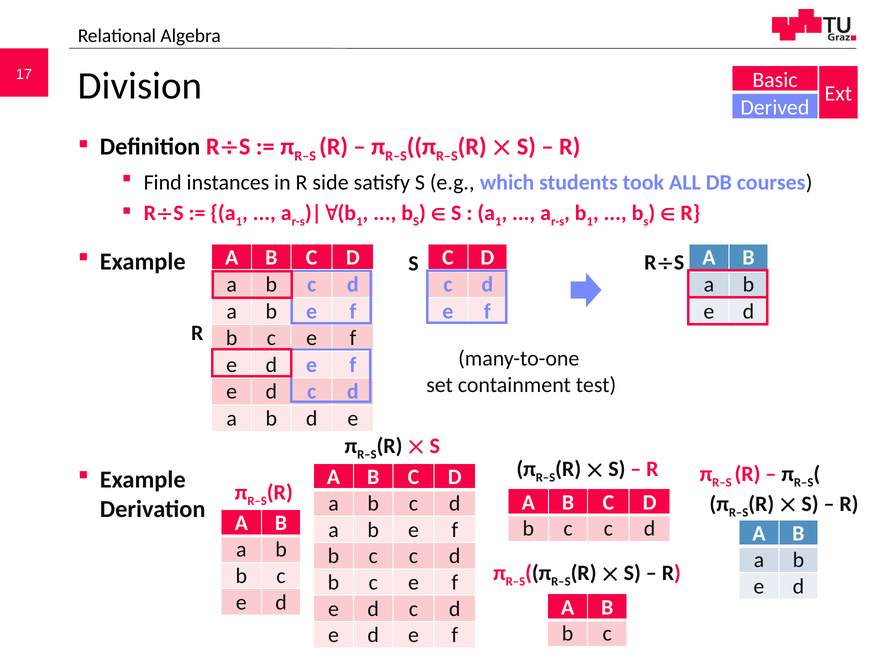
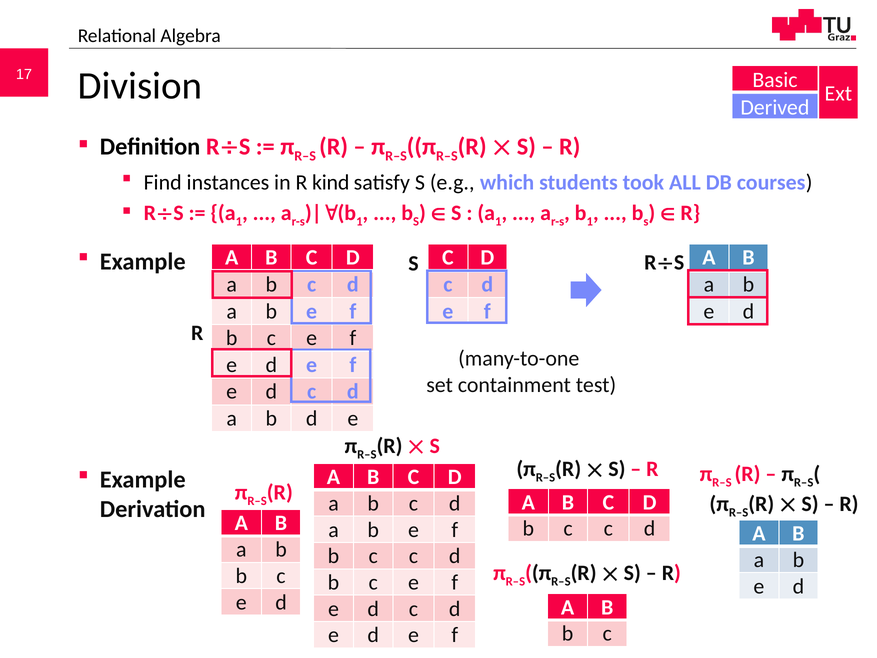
side: side -> kind
